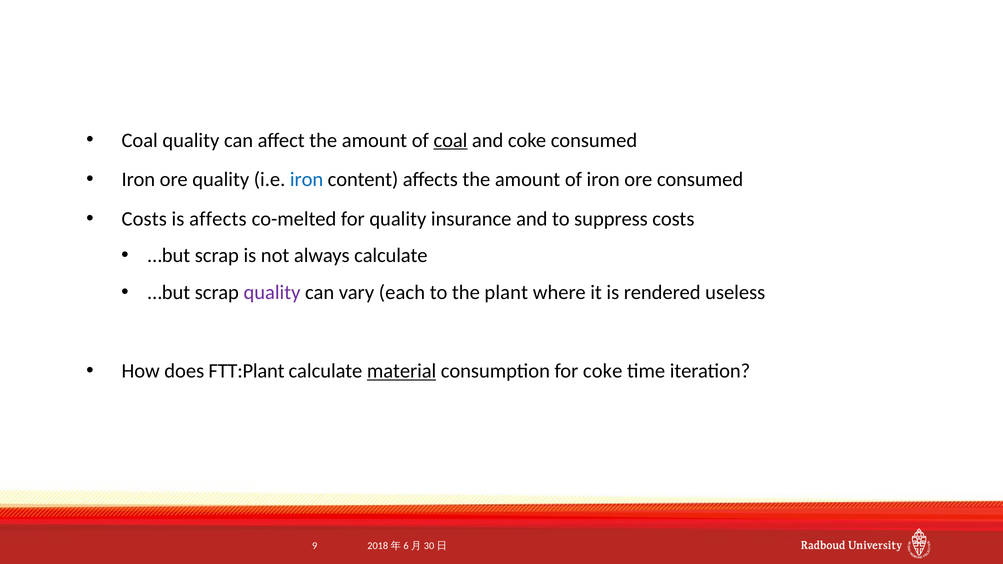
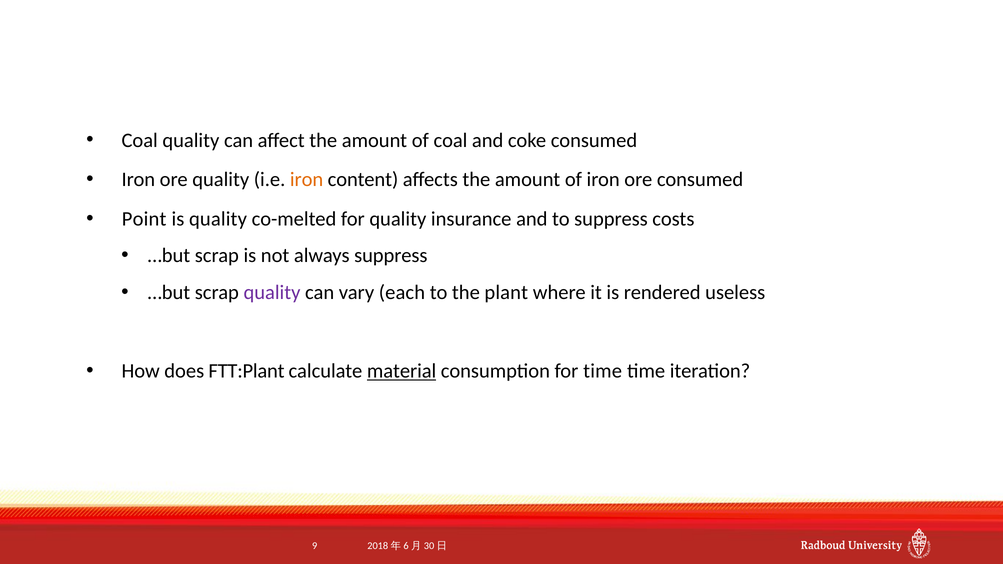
coal at (450, 140) underline: present -> none
iron at (307, 180) colour: blue -> orange
Costs at (144, 219): Costs -> Point
is affects: affects -> quality
always calculate: calculate -> suppress
for coke: coke -> time
